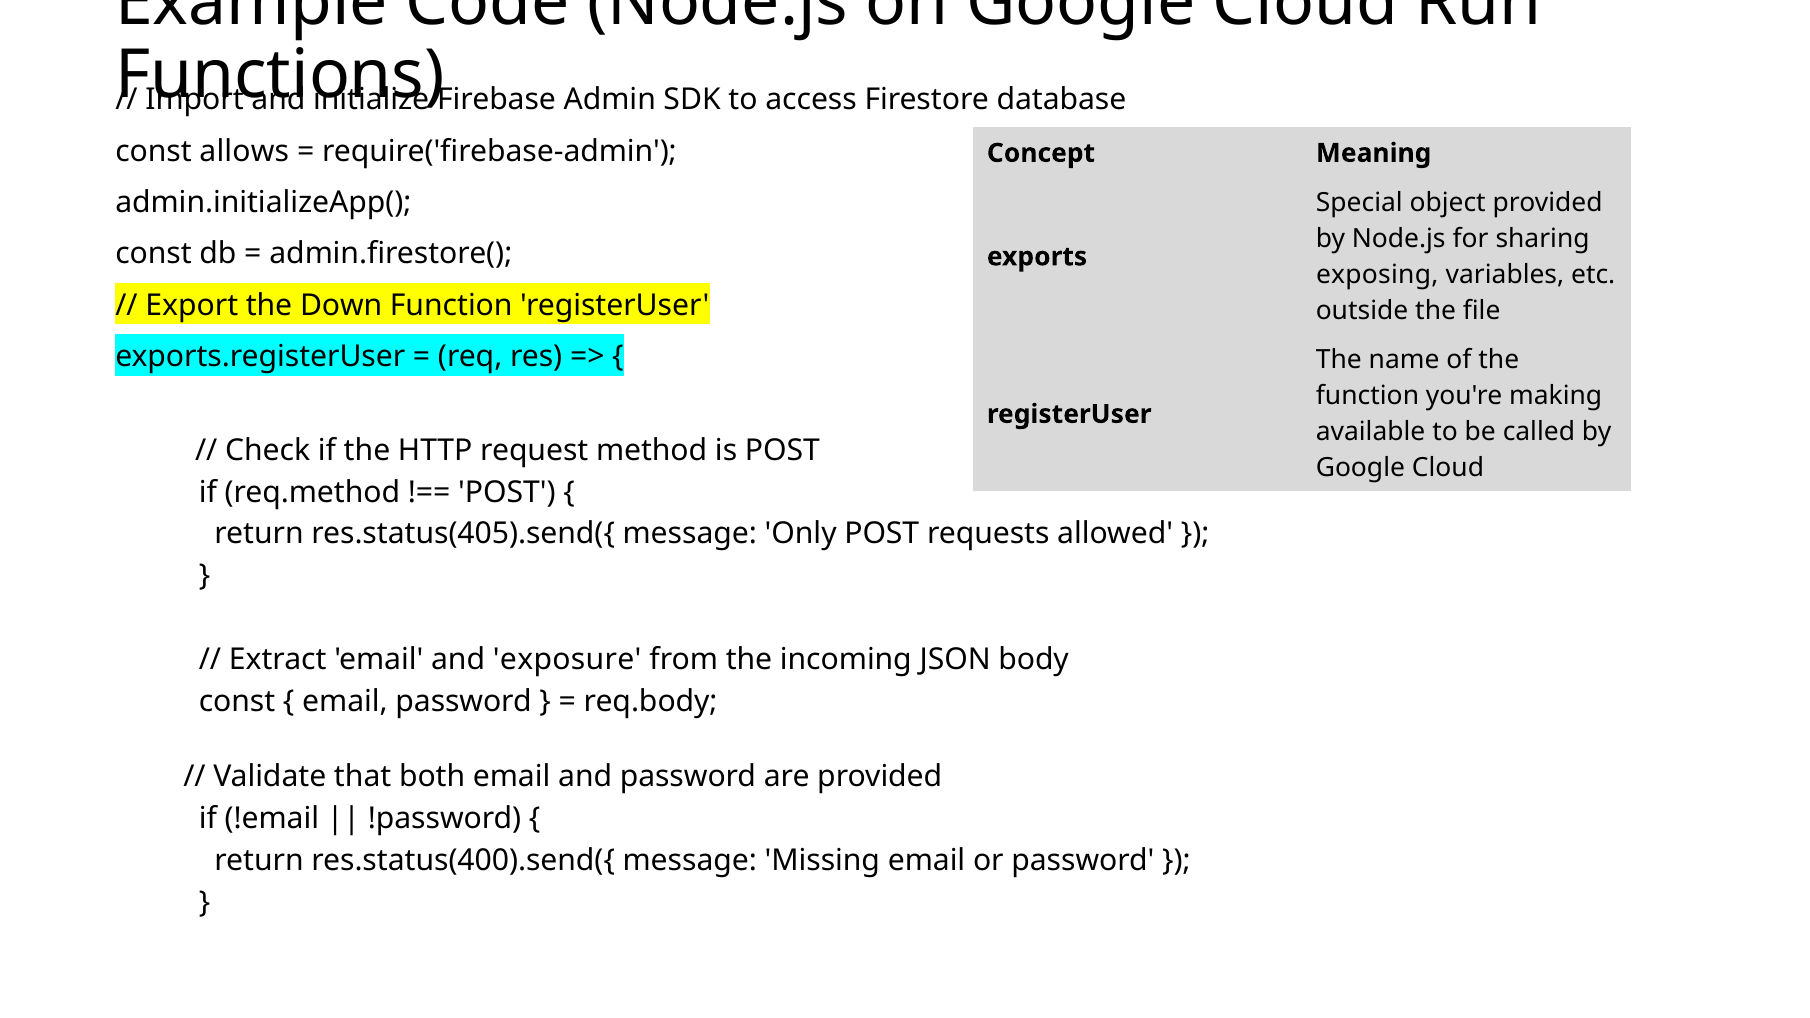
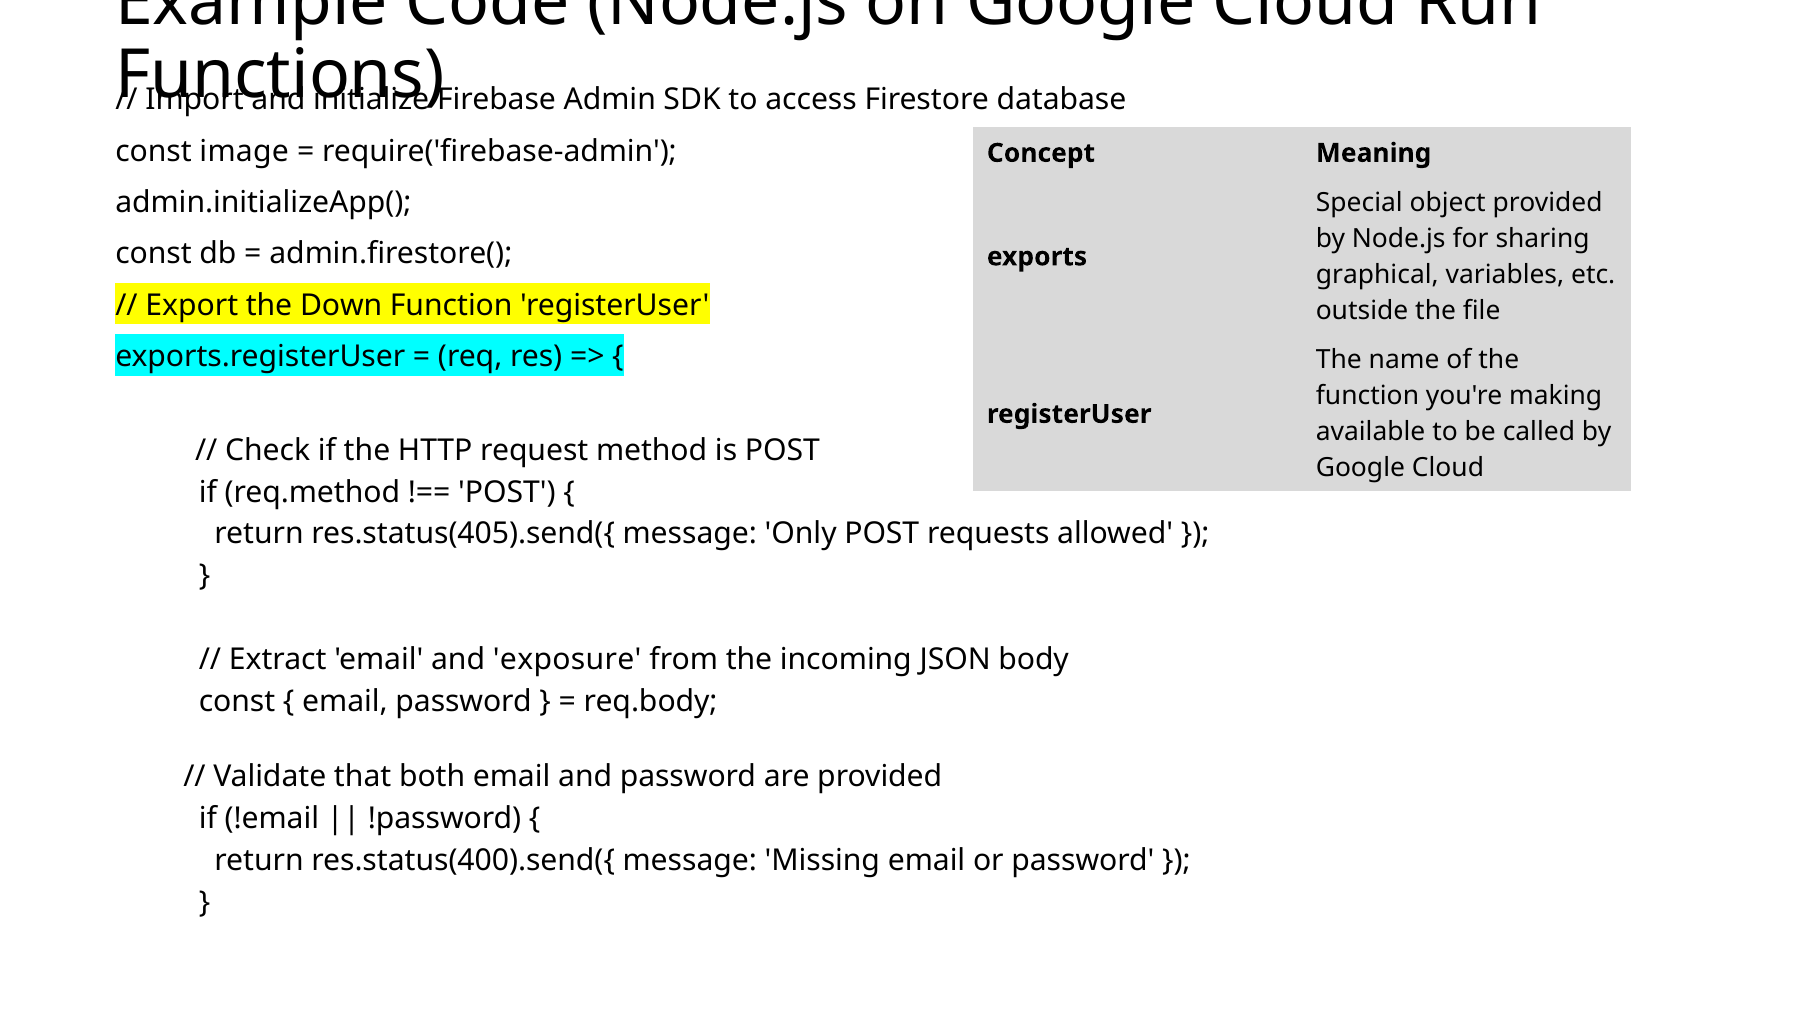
allows: allows -> image
exposing: exposing -> graphical
